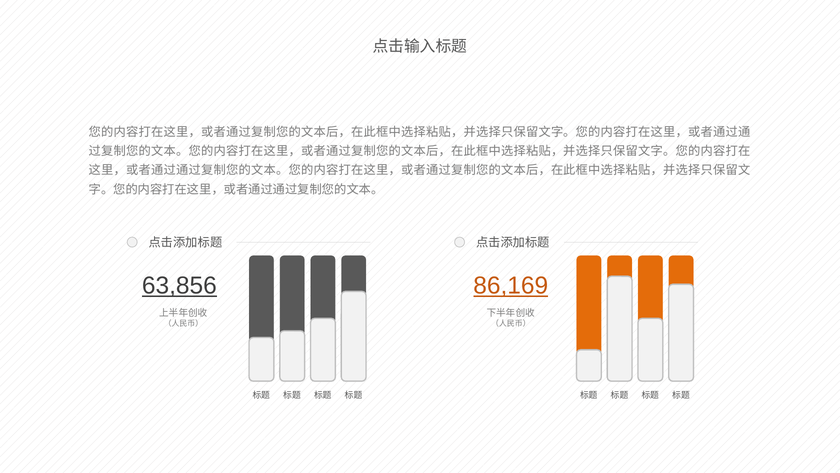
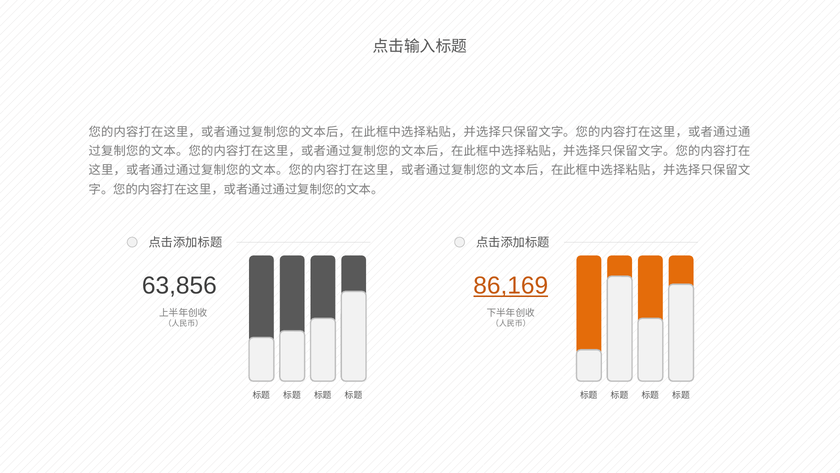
63,856 underline: present -> none
